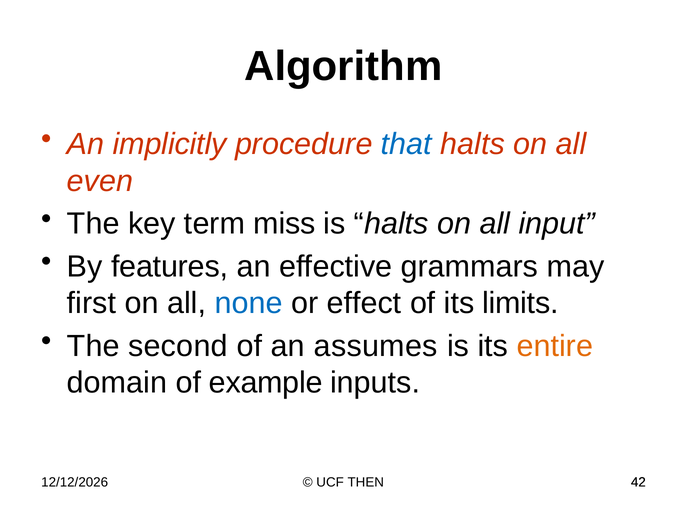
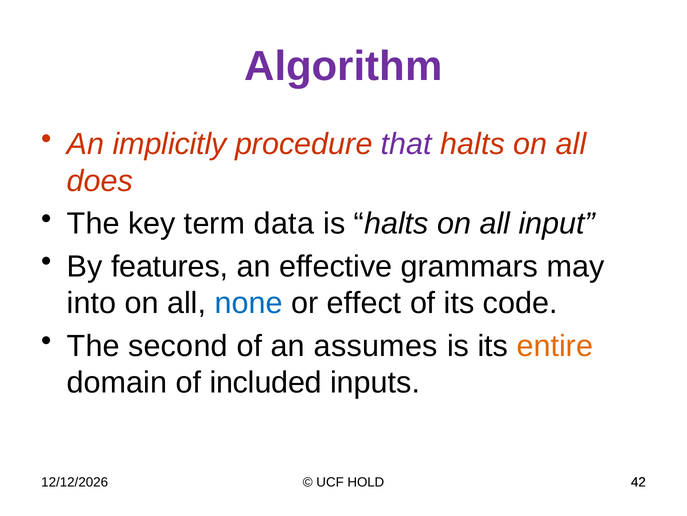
Algorithm colour: black -> purple
that colour: blue -> purple
even: even -> does
miss: miss -> data
first: first -> into
limits: limits -> code
example: example -> included
THEN: THEN -> HOLD
